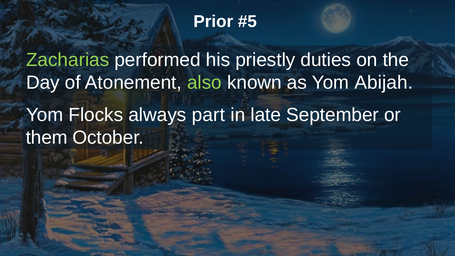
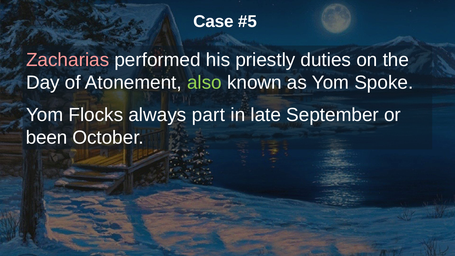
Prior: Prior -> Case
Zacharias colour: light green -> pink
Abijah: Abijah -> Spoke
them: them -> been
